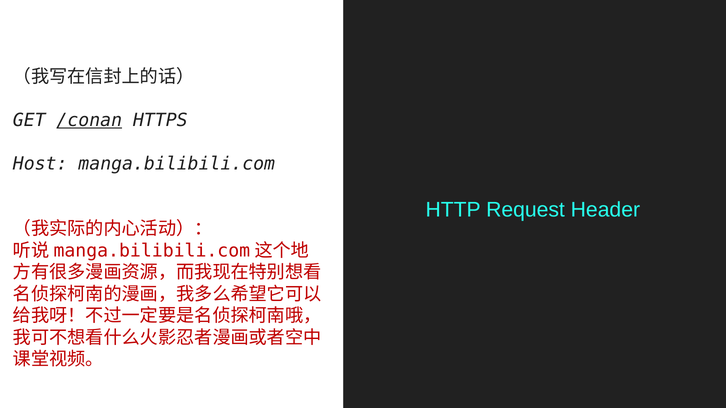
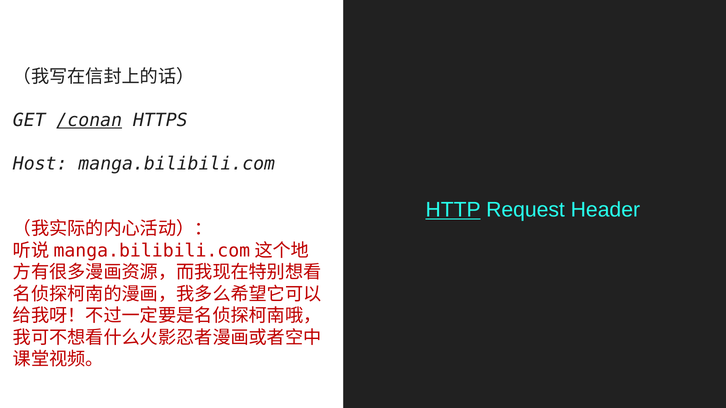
HTTP underline: none -> present
